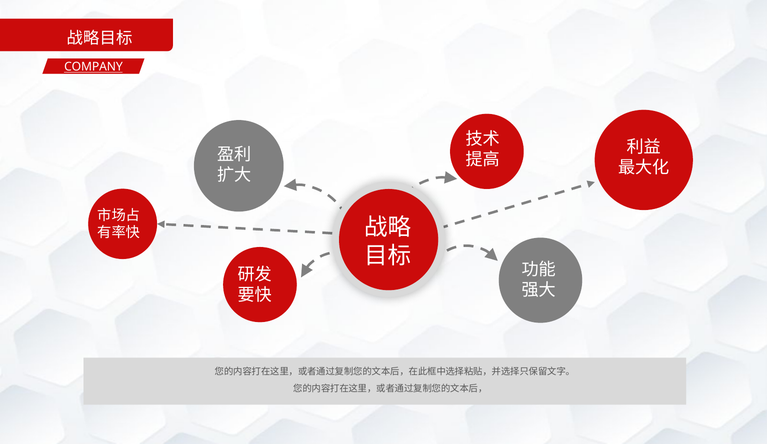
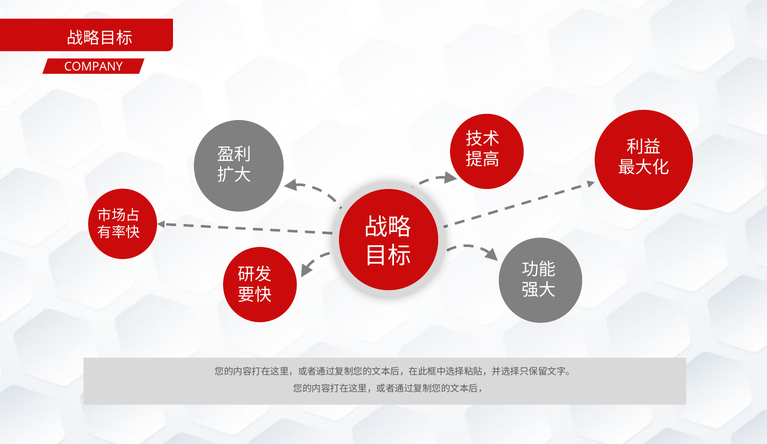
COMPANY underline: present -> none
